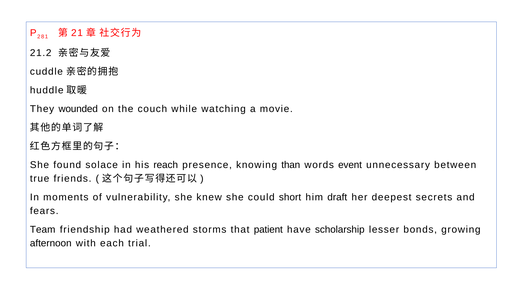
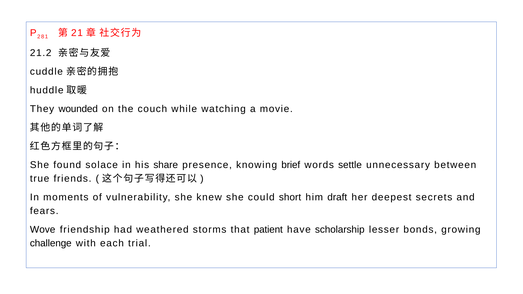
reach: reach -> share
than: than -> brief
event: event -> settle
Team: Team -> Wove
afternoon: afternoon -> challenge
